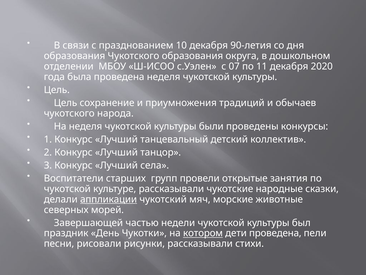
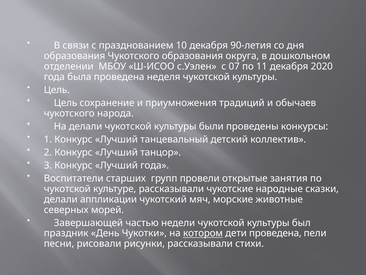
На неделя: неделя -> делали
Лучший села: села -> года
аппликации underline: present -> none
